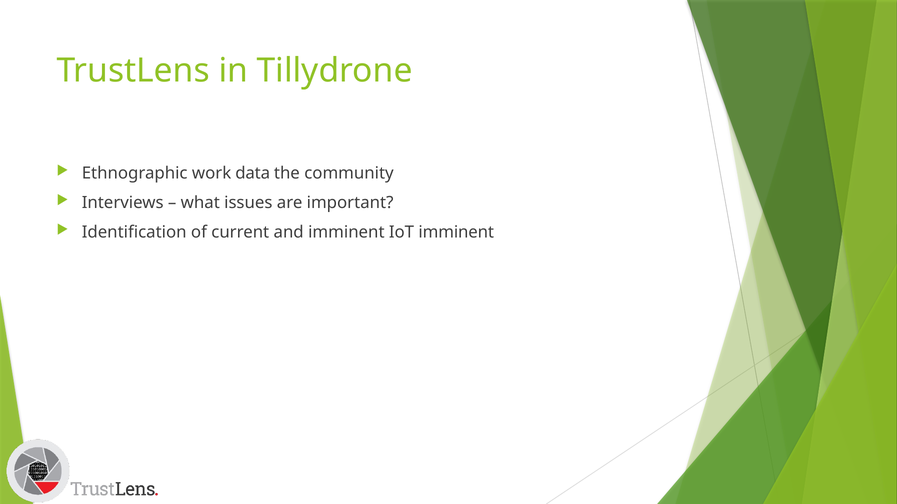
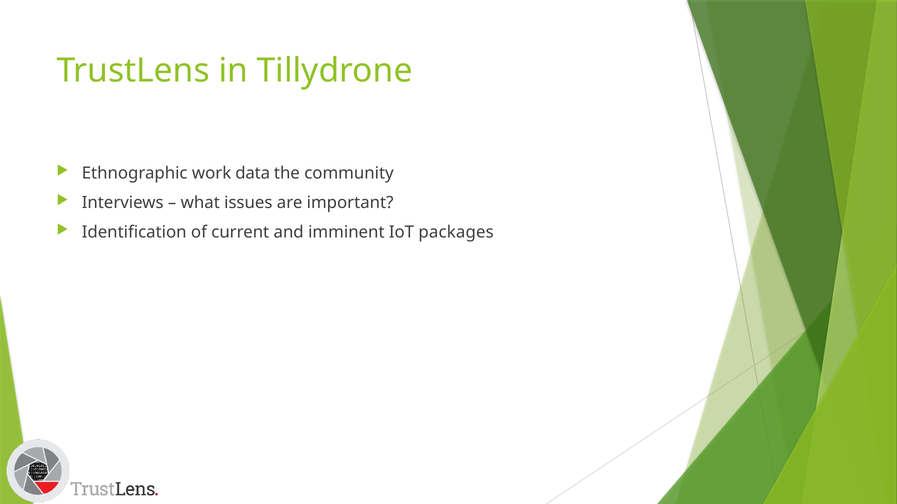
IoT imminent: imminent -> packages
